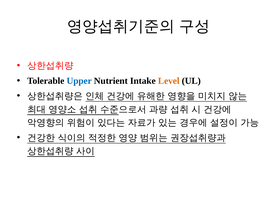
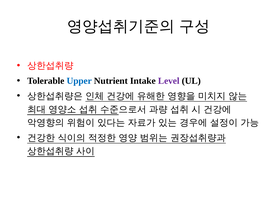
Level colour: orange -> purple
